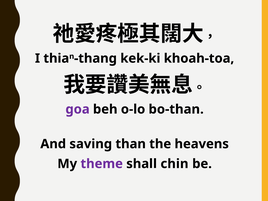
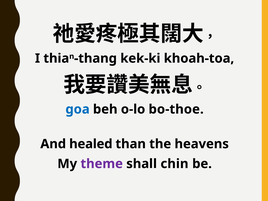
goa colour: purple -> blue
bo-than: bo-than -> bo-thoe
saving: saving -> healed
